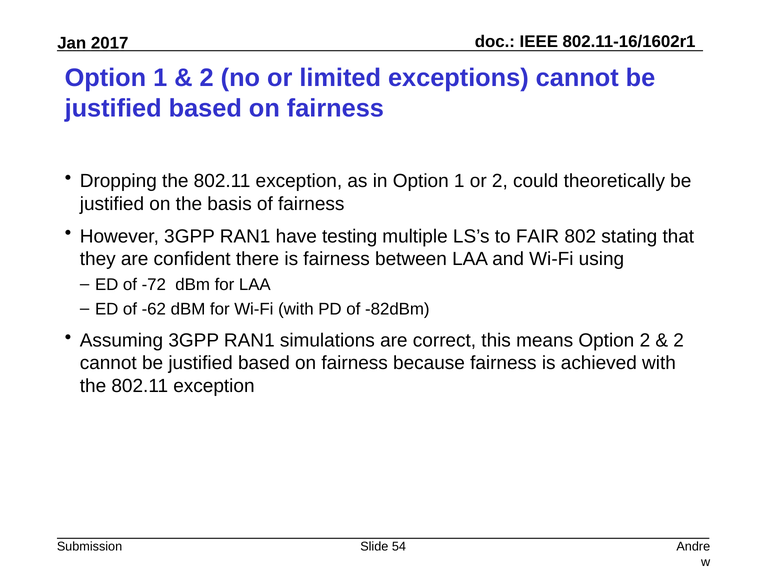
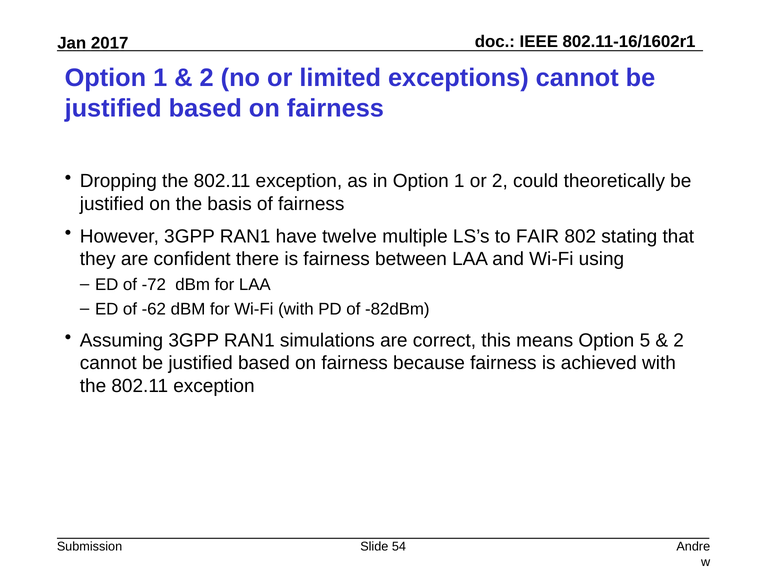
testing: testing -> twelve
Option 2: 2 -> 5
